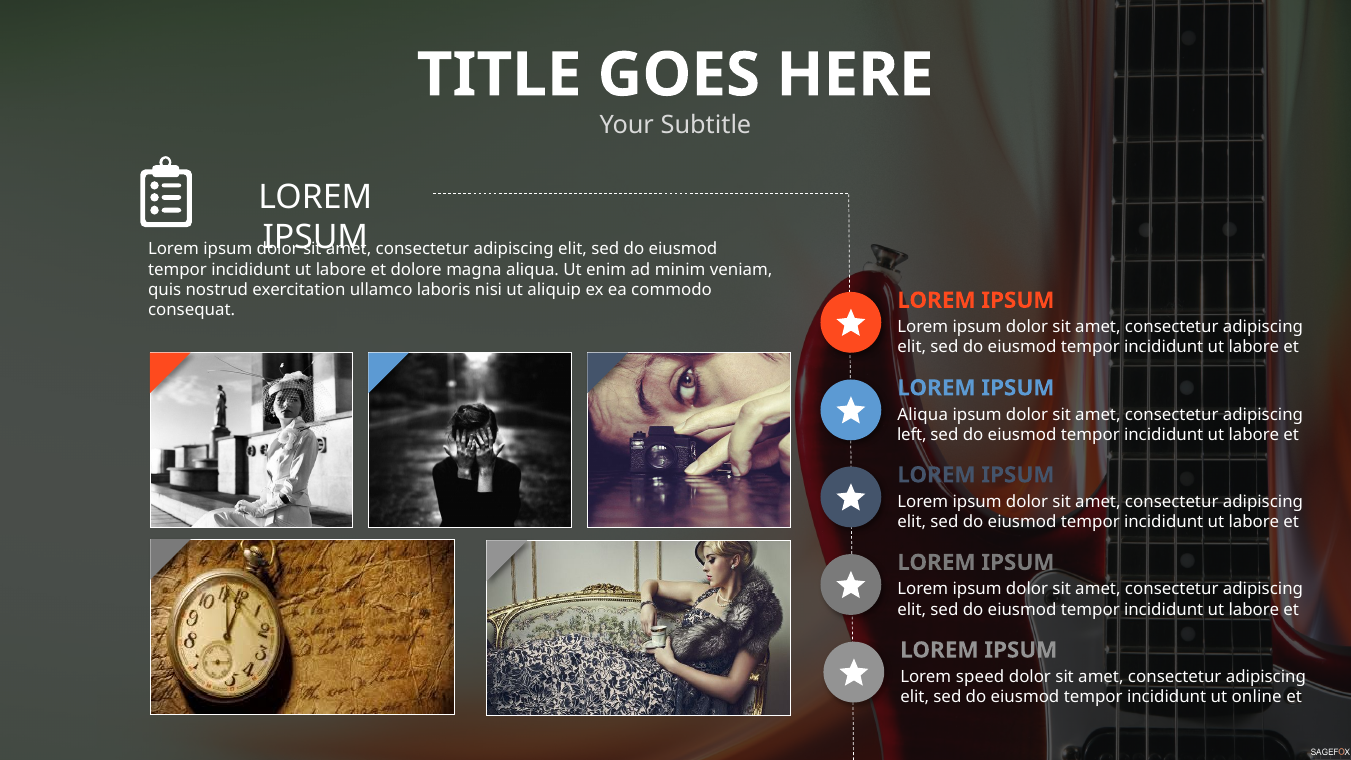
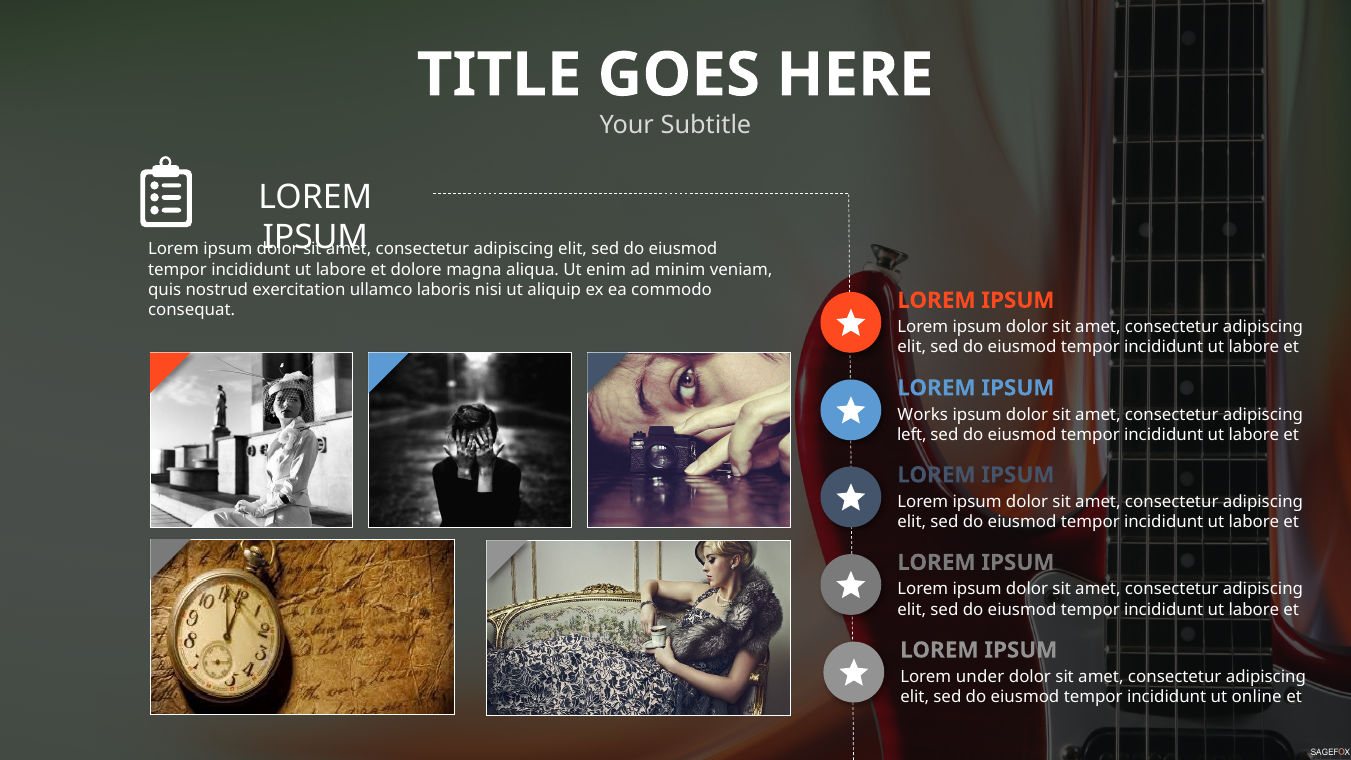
Aliqua at (923, 415): Aliqua -> Works
speed: speed -> under
